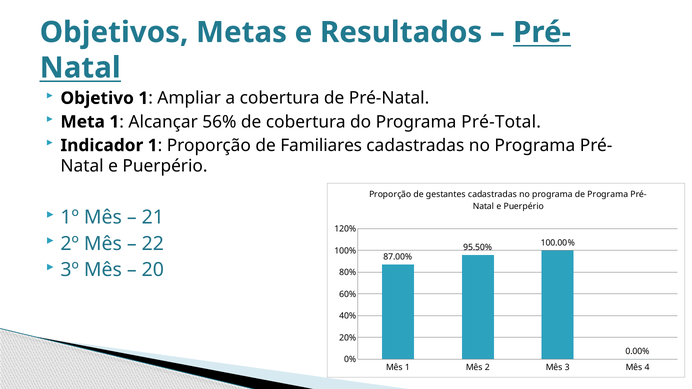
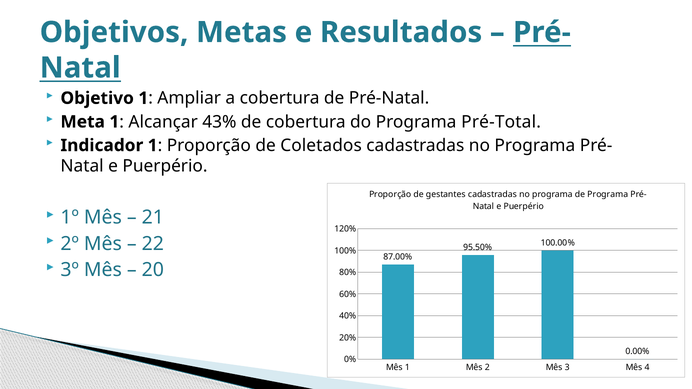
56%: 56% -> 43%
Familiares: Familiares -> Coletados
